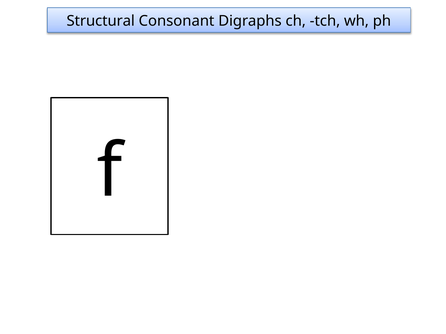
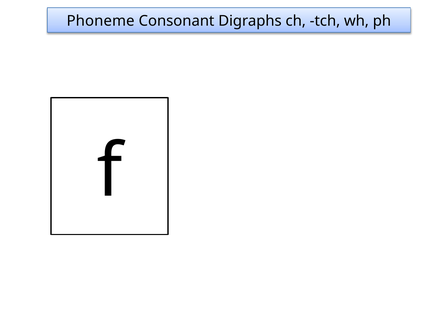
Structural: Structural -> Phoneme
